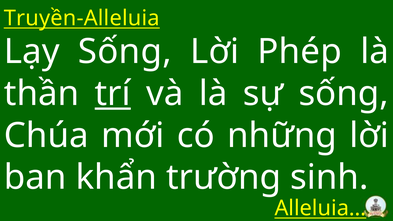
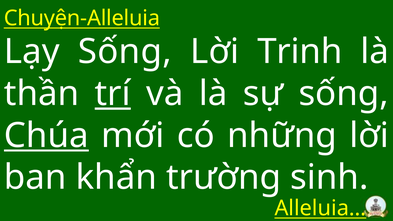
Truyền-Alleluia: Truyền-Alleluia -> Chuyện-Alleluia
Phép: Phép -> Trinh
Chúa underline: none -> present
